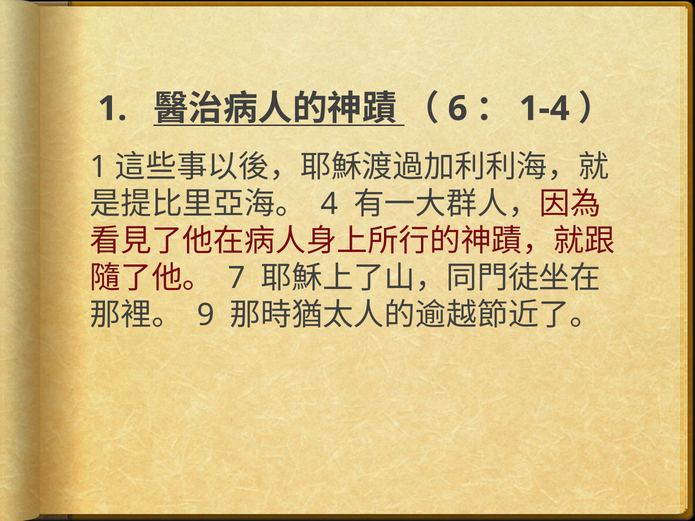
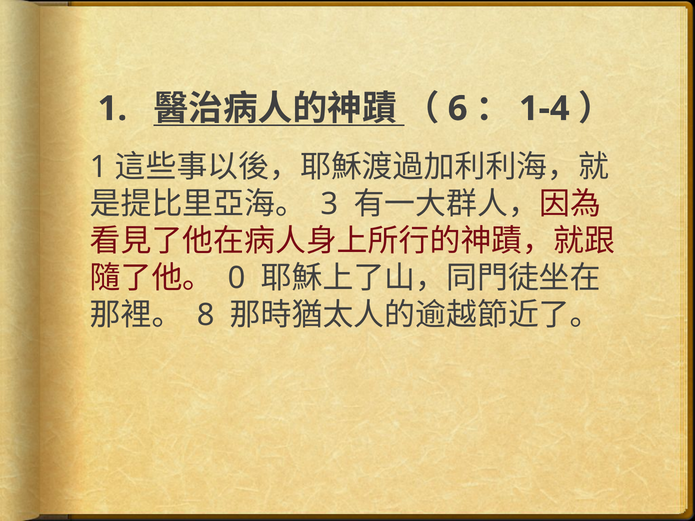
4: 4 -> 3
7: 7 -> 0
9: 9 -> 8
